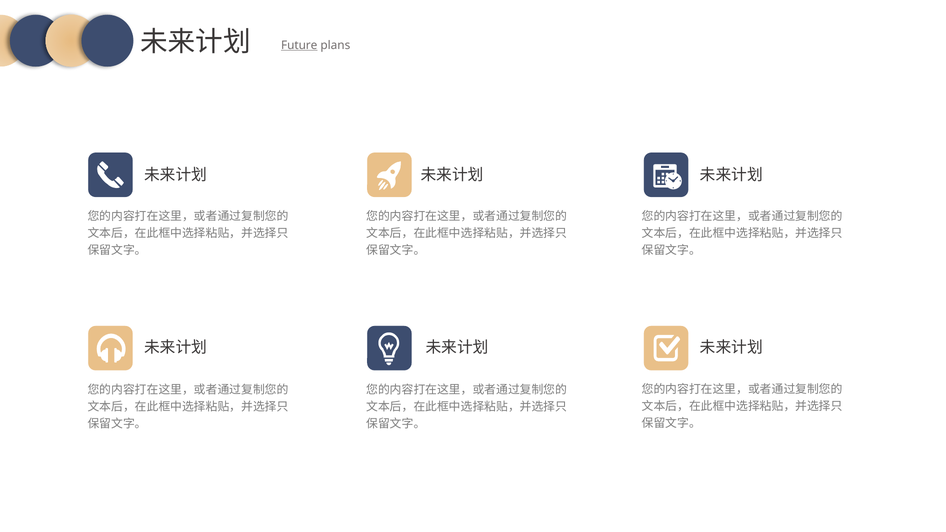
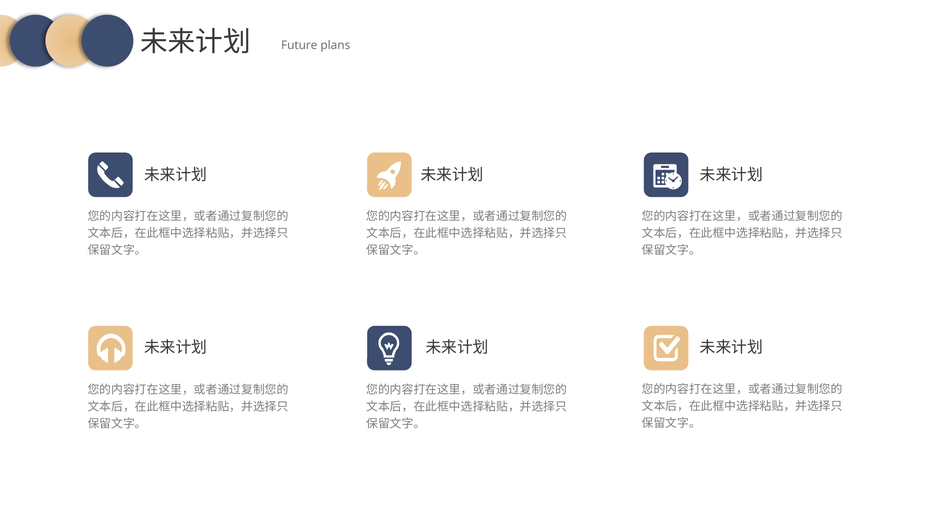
Future underline: present -> none
